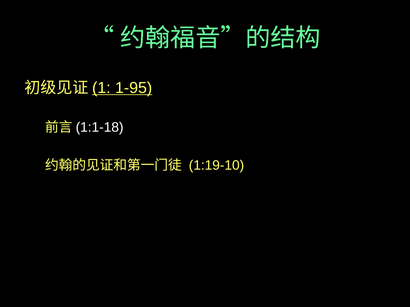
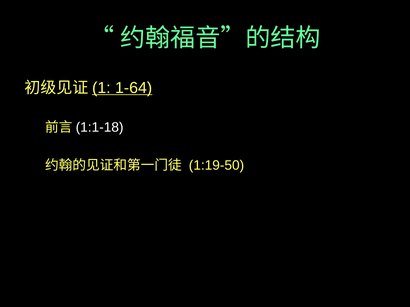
1-95: 1-95 -> 1-64
1:19-10: 1:19-10 -> 1:19-50
